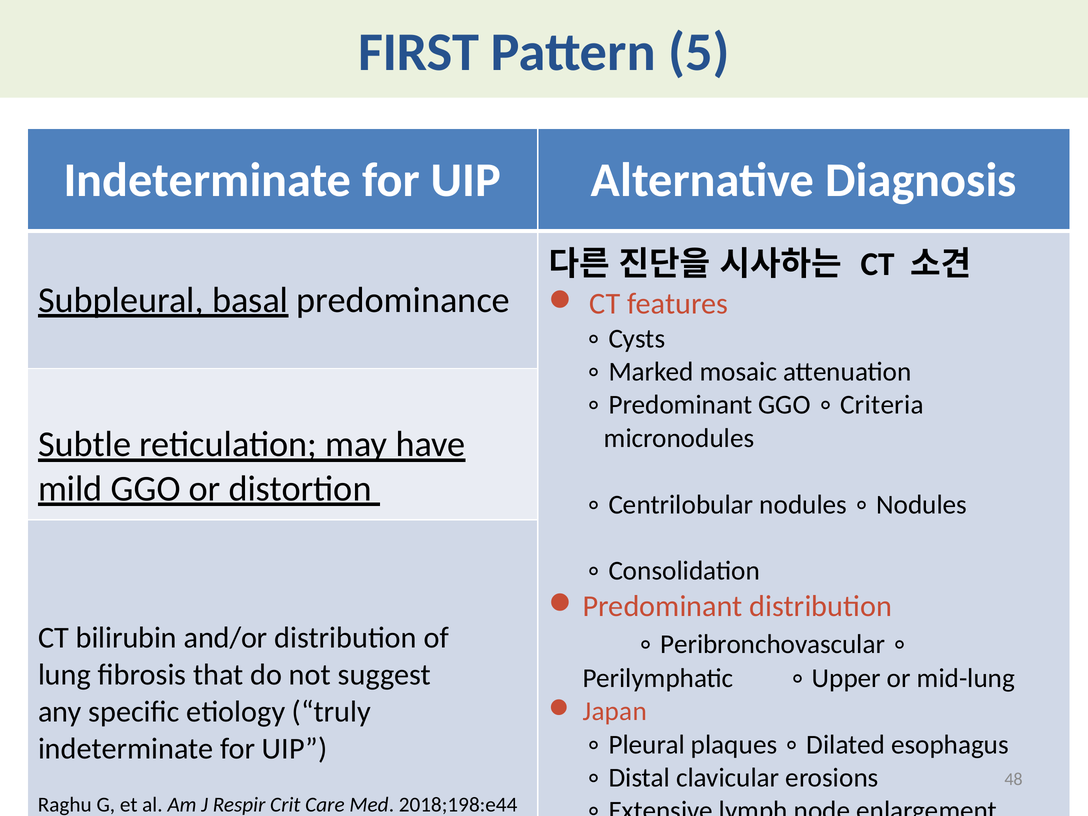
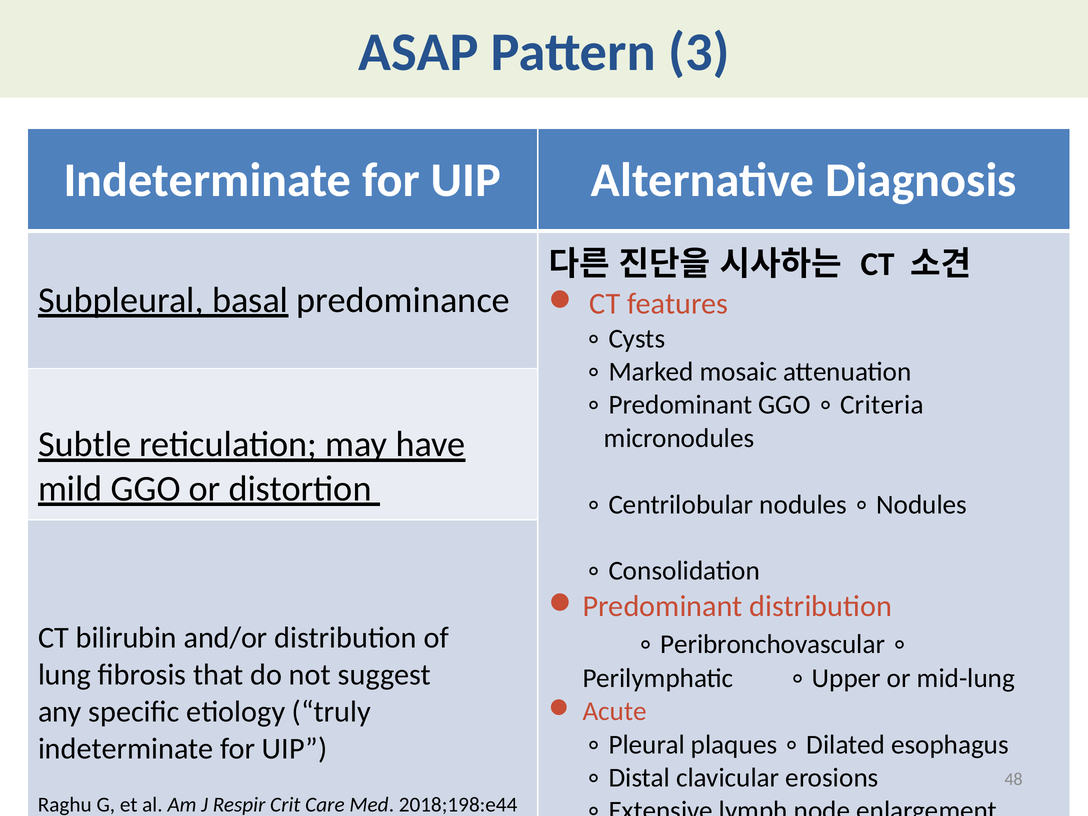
FIRST: FIRST -> ASAP
5: 5 -> 3
Japan: Japan -> Acute
